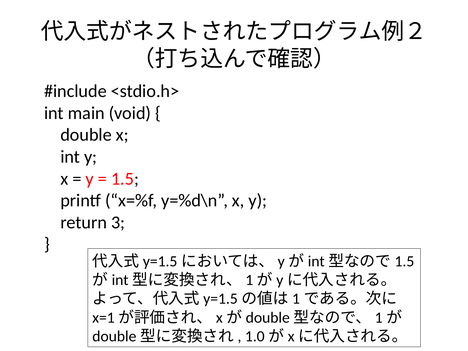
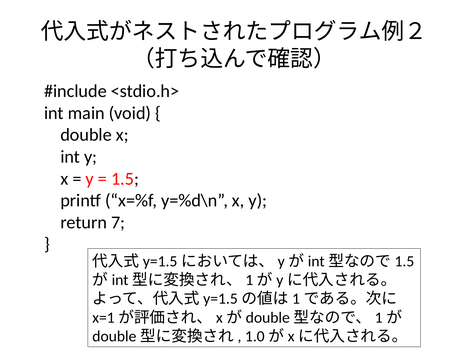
3: 3 -> 7
